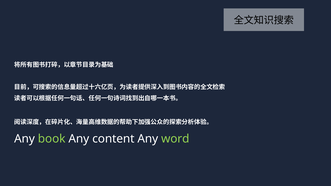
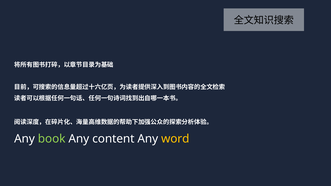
word colour: light green -> yellow
